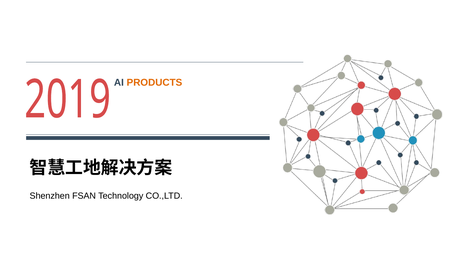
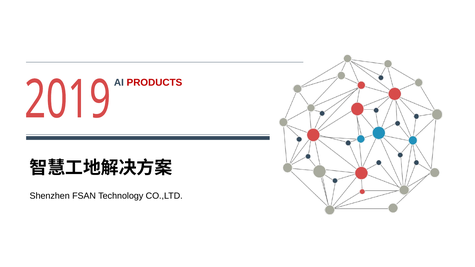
PRODUCTS colour: orange -> red
